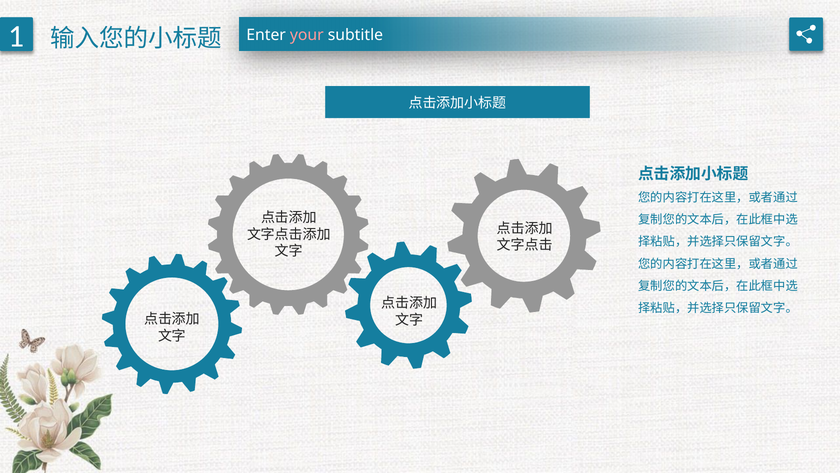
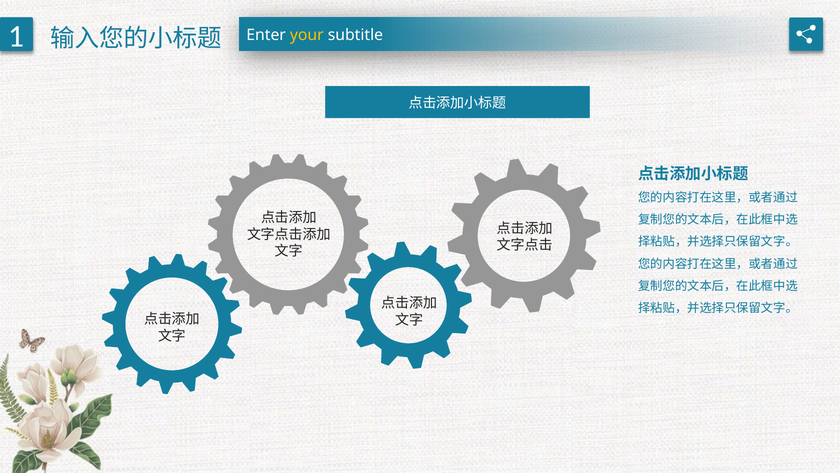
your colour: pink -> yellow
